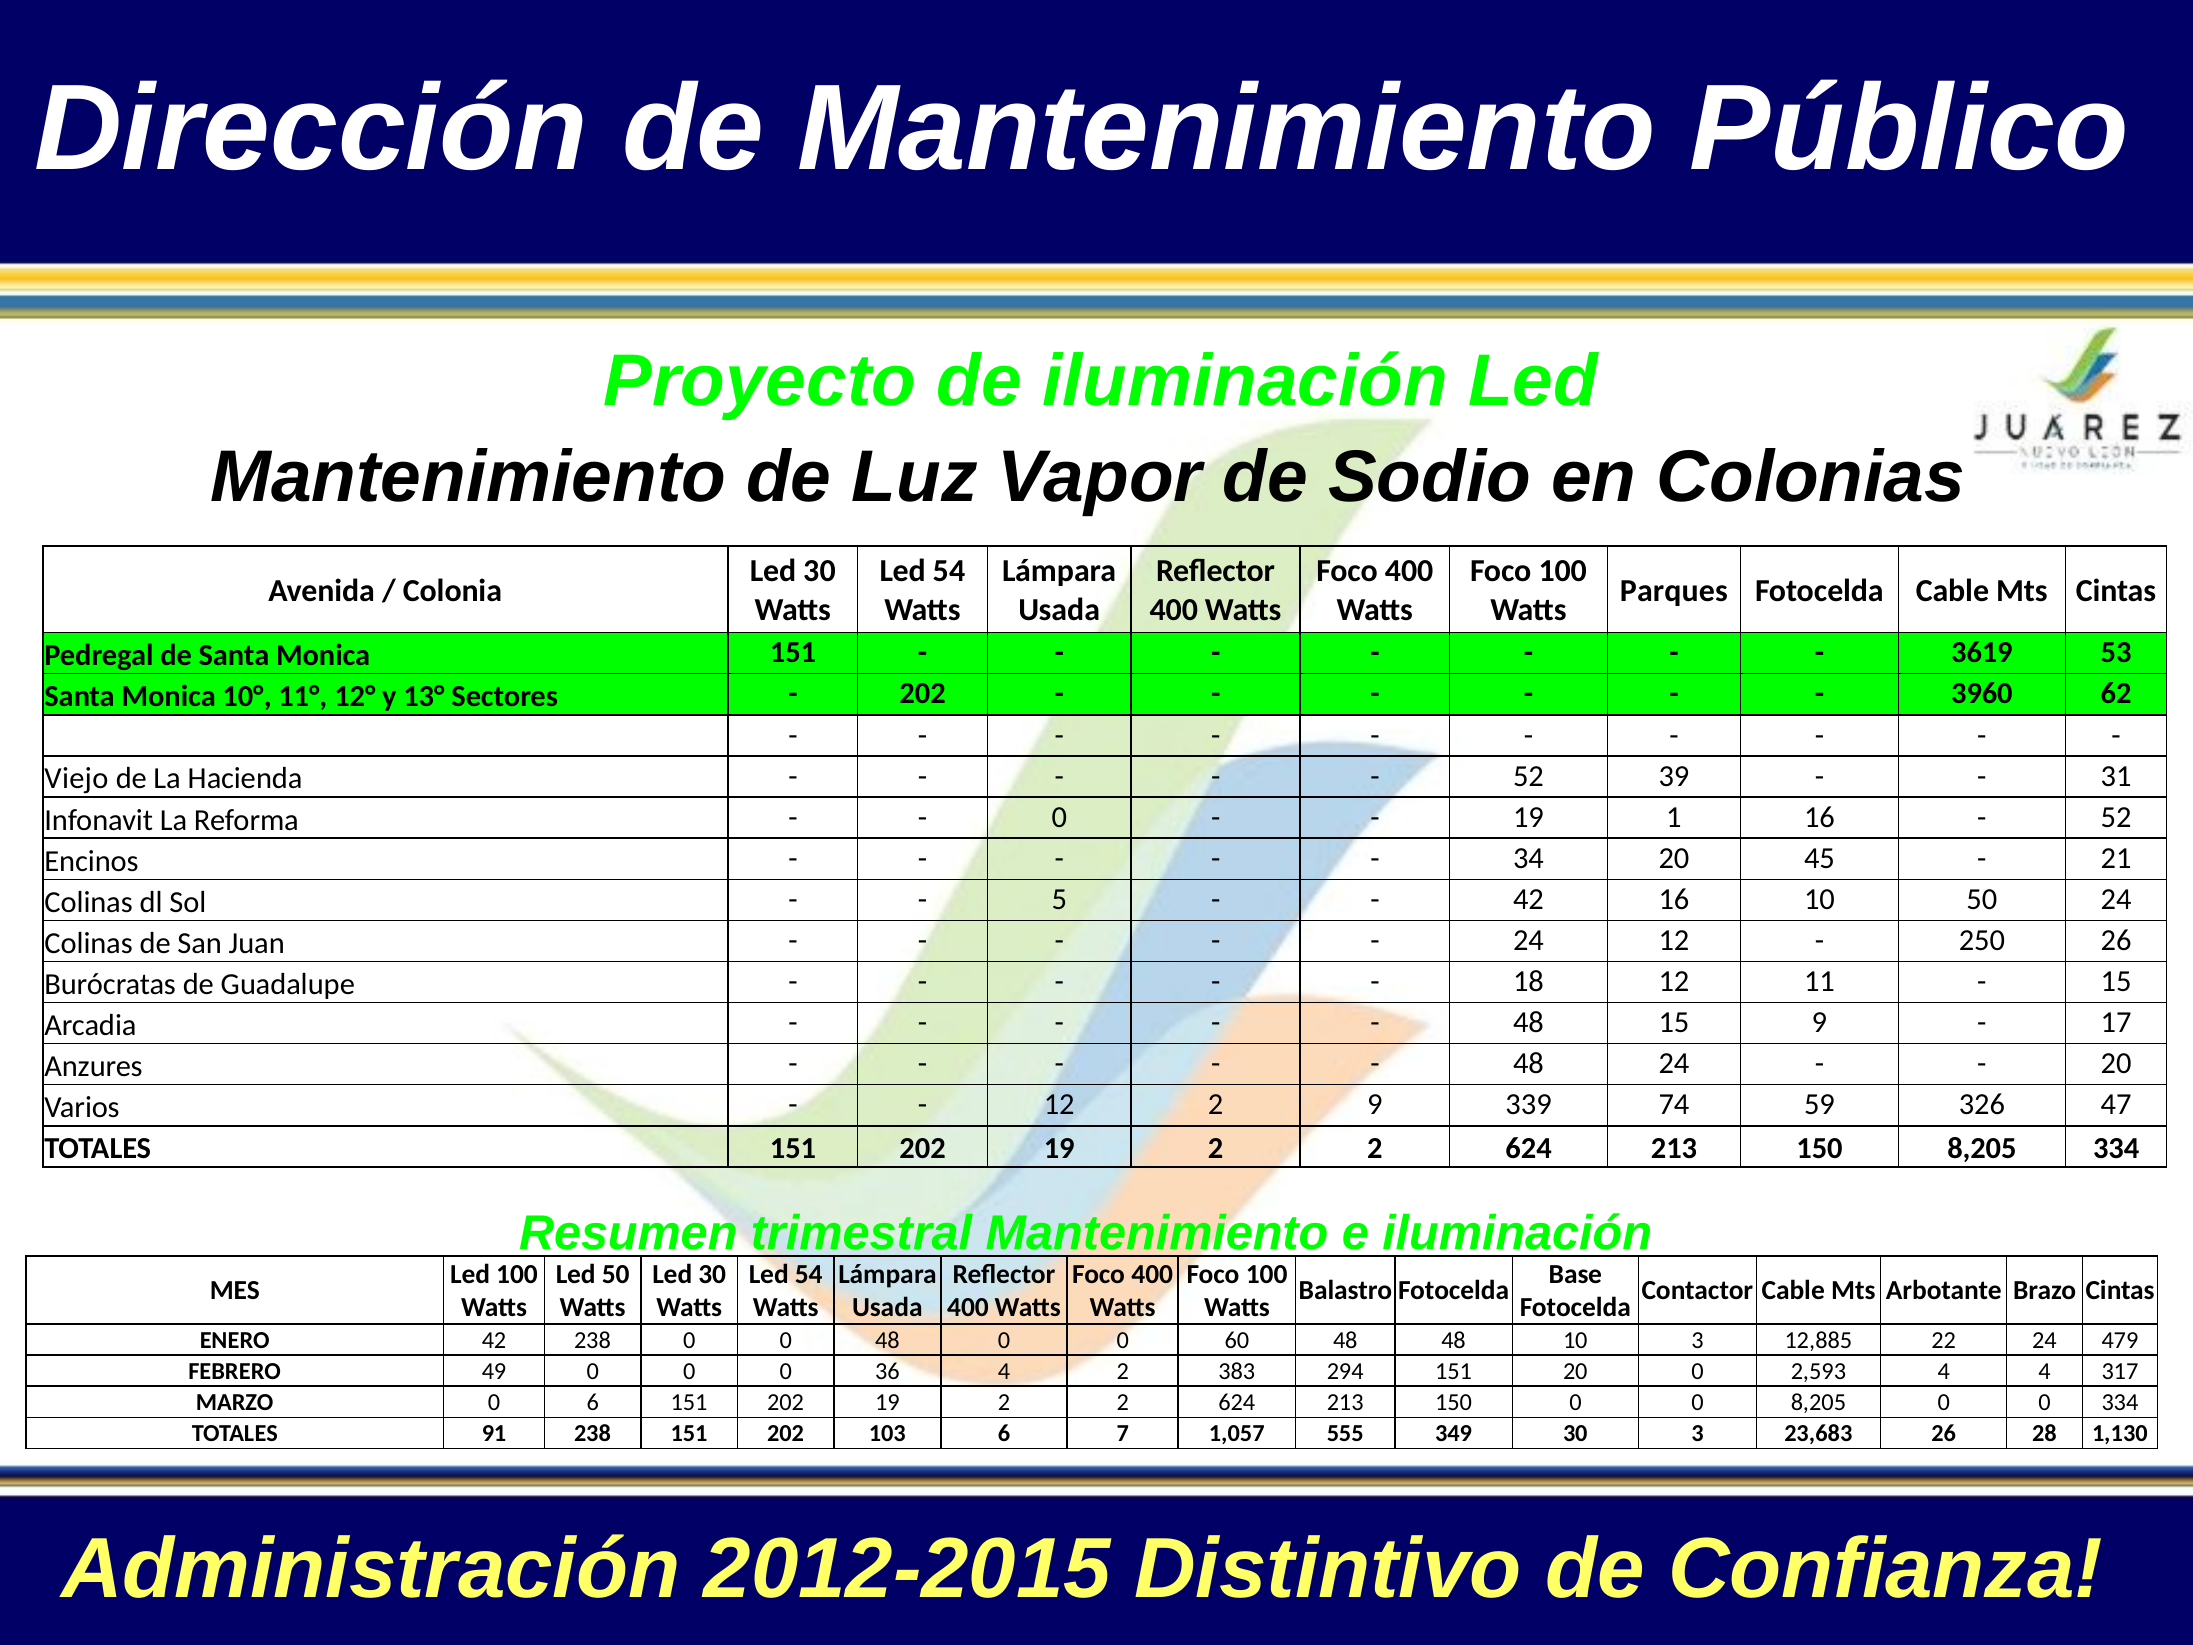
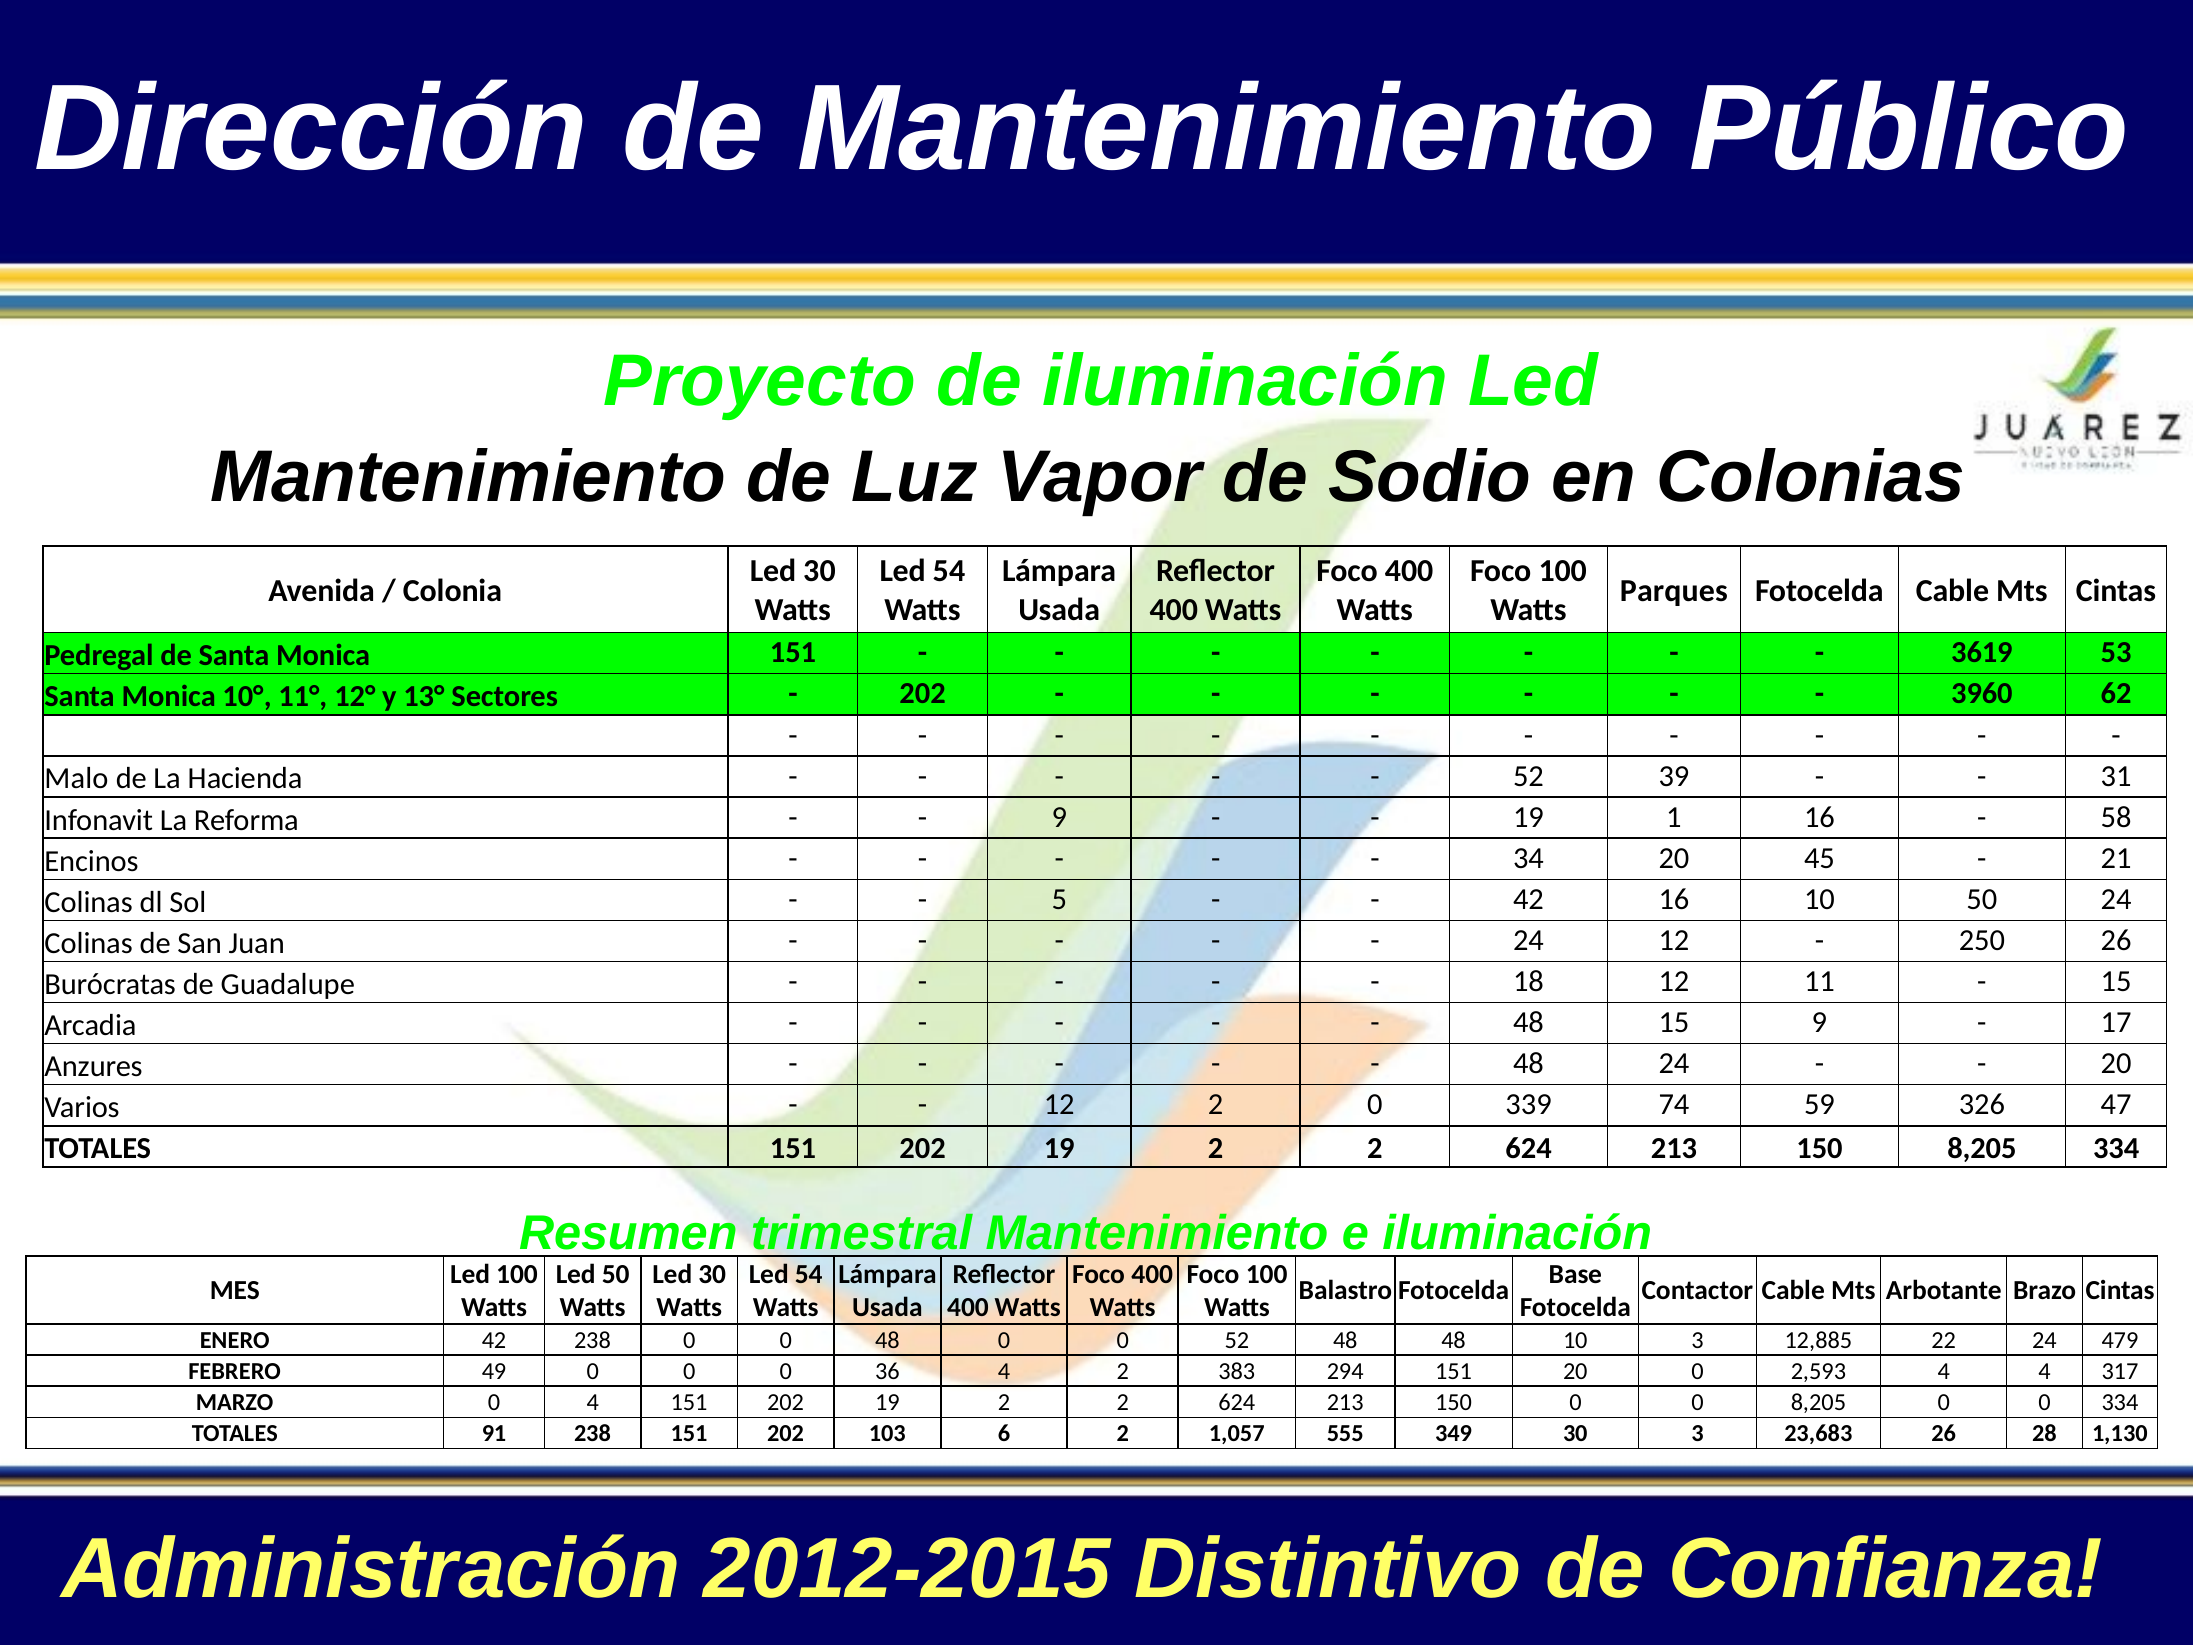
Viejo: Viejo -> Malo
0 at (1059, 817): 0 -> 9
52 at (2116, 817): 52 -> 58
2 9: 9 -> 0
0 60: 60 -> 52
0 6: 6 -> 4
6 7: 7 -> 2
